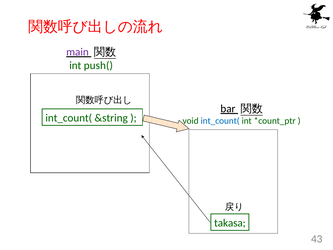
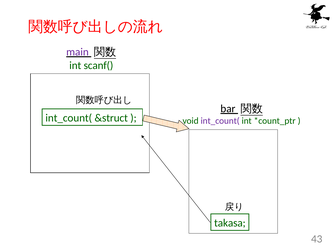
push(: push( -> scanf(
&string: &string -> &struct
int_count( at (220, 121) colour: blue -> purple
